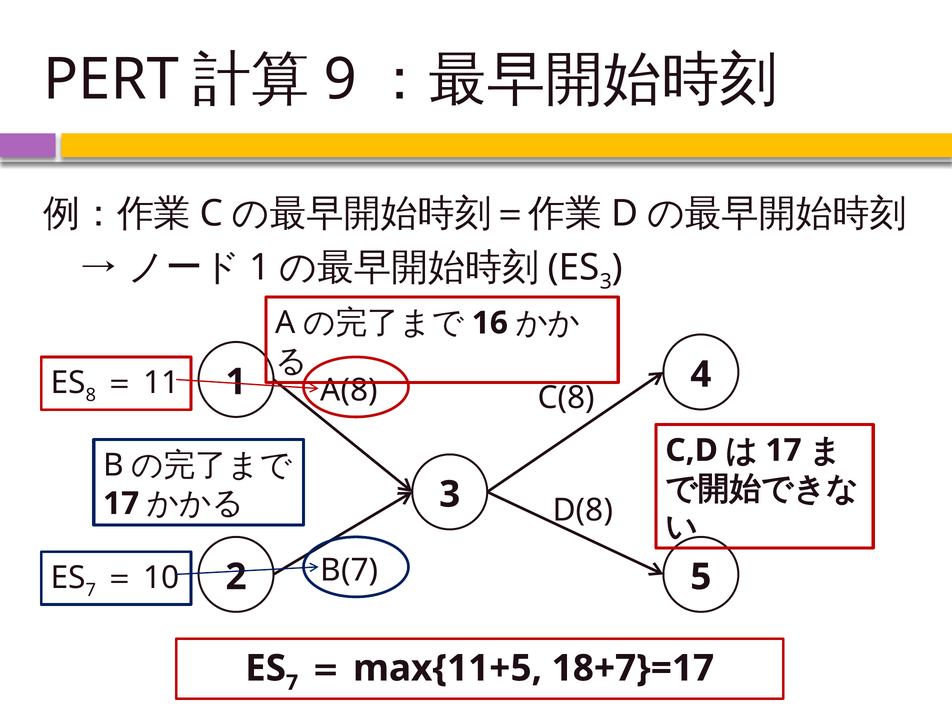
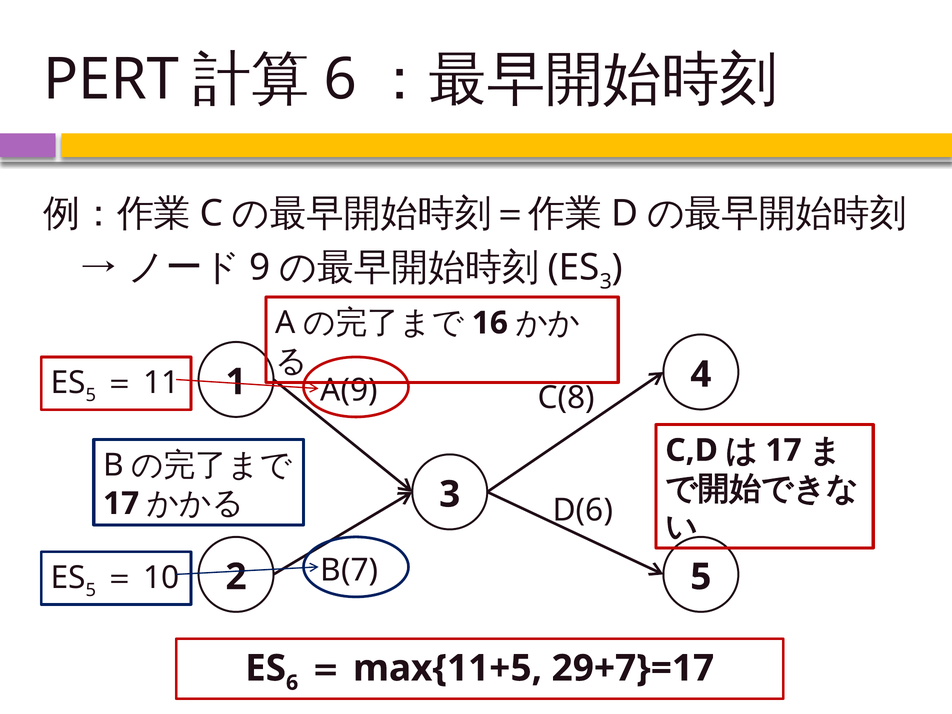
9 at (340, 79): 9 -> 6
1 at (260, 267): 1 -> 9
8 at (91, 395): 8 -> 5
A(8: A(8 -> A(9
D(8: D(8 -> D(6
7 at (91, 590): 7 -> 5
7 at (292, 683): 7 -> 6
18+7}=17: 18+7}=17 -> 29+7}=17
